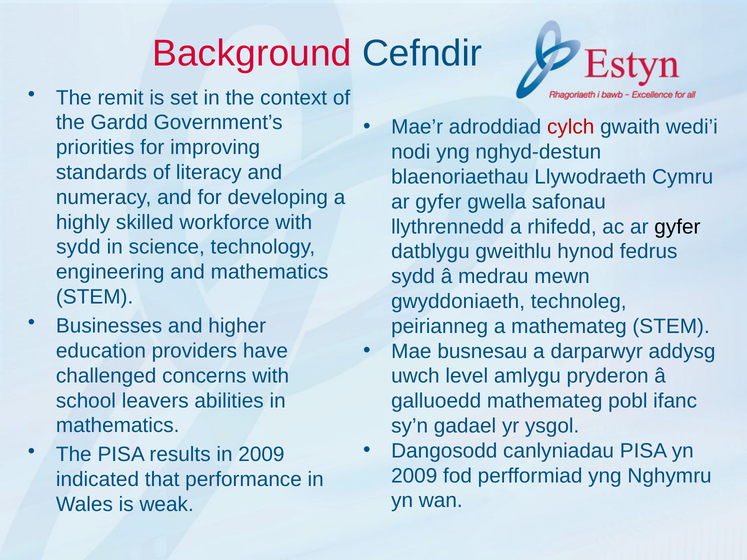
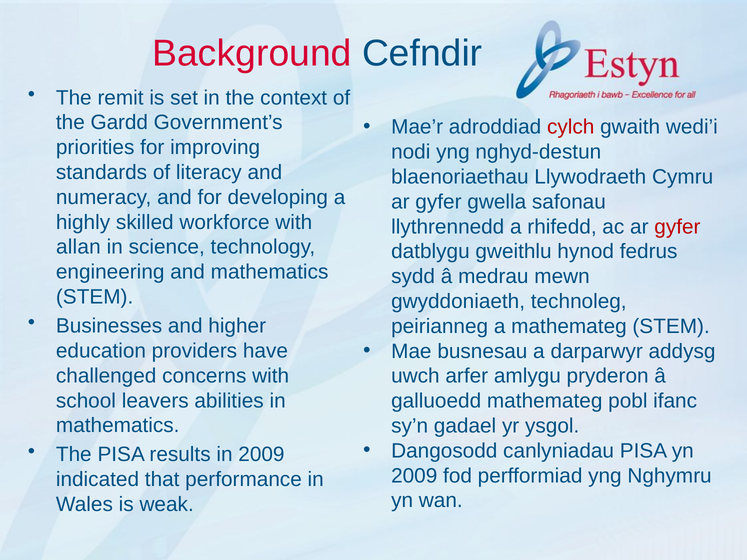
gyfer at (677, 227) colour: black -> red
sydd at (78, 247): sydd -> allan
level: level -> arfer
